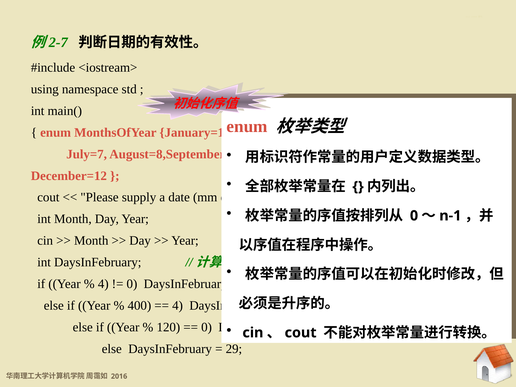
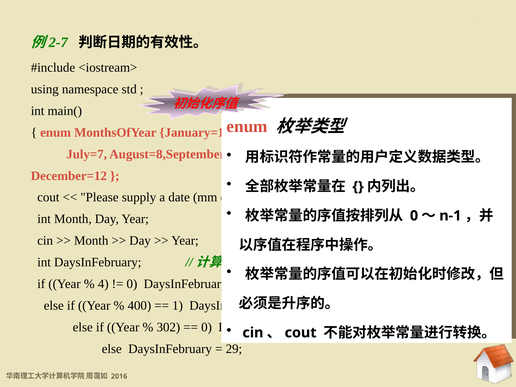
4 at (178, 306): 4 -> 1
120: 120 -> 302
